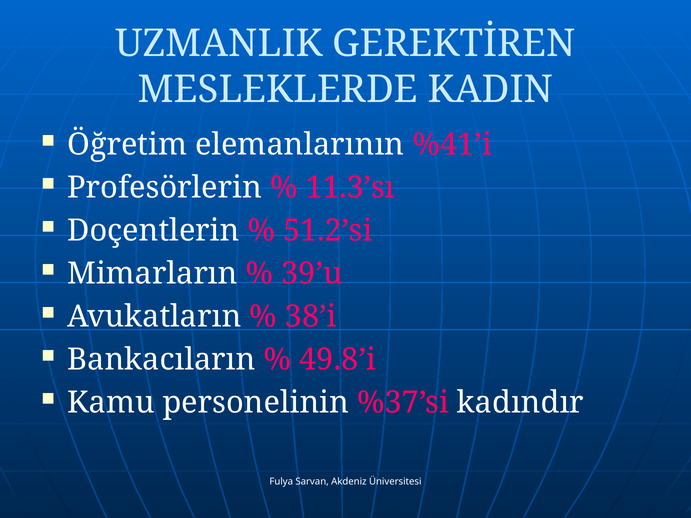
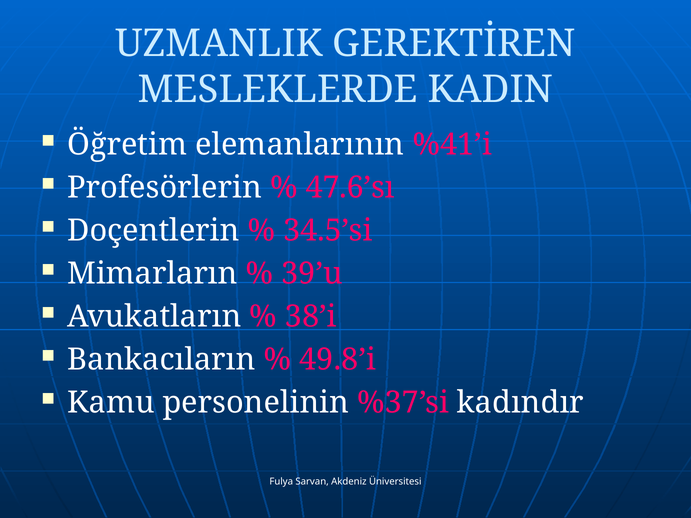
11.3’sı: 11.3’sı -> 47.6’sı
51.2’si: 51.2’si -> 34.5’si
